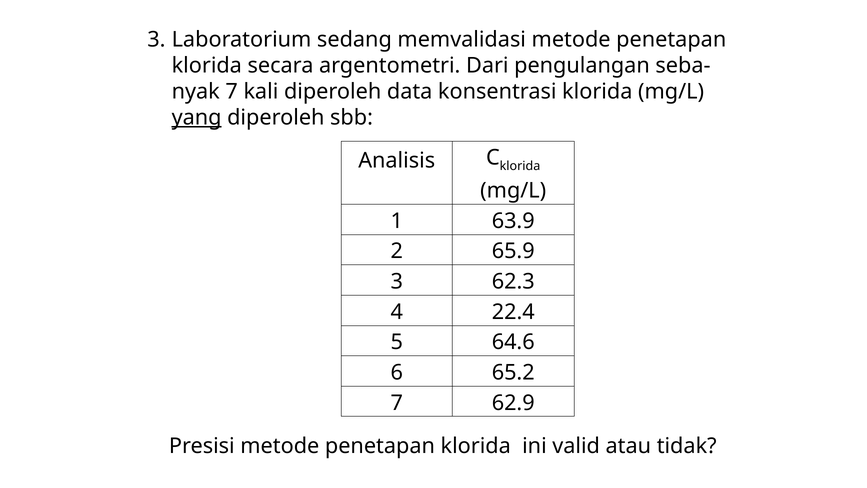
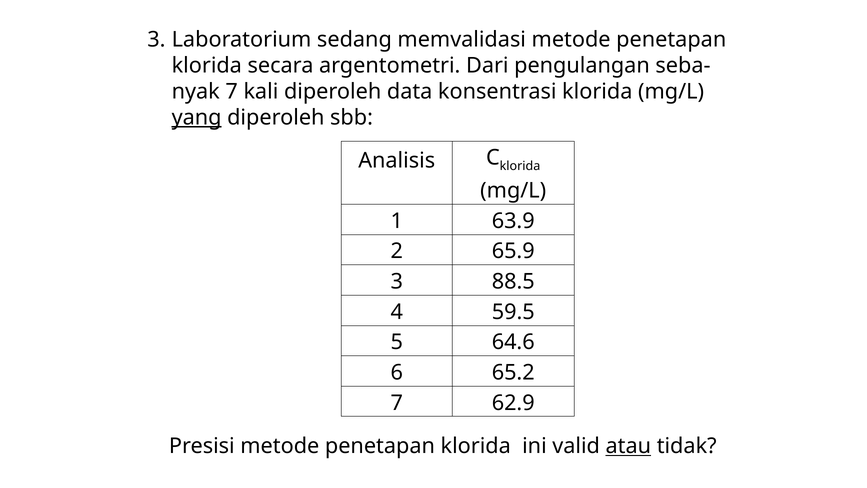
62.3: 62.3 -> 88.5
22.4: 22.4 -> 59.5
atau underline: none -> present
